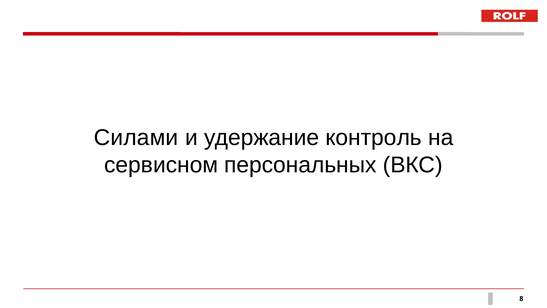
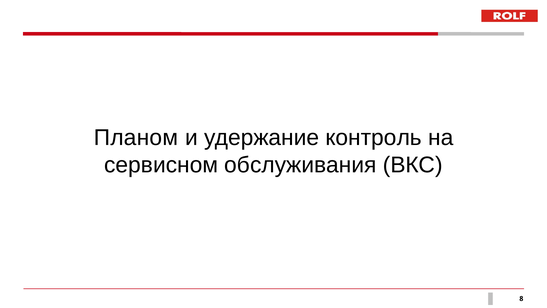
Силами: Силами -> Планом
персональных: персональных -> обслуживания
